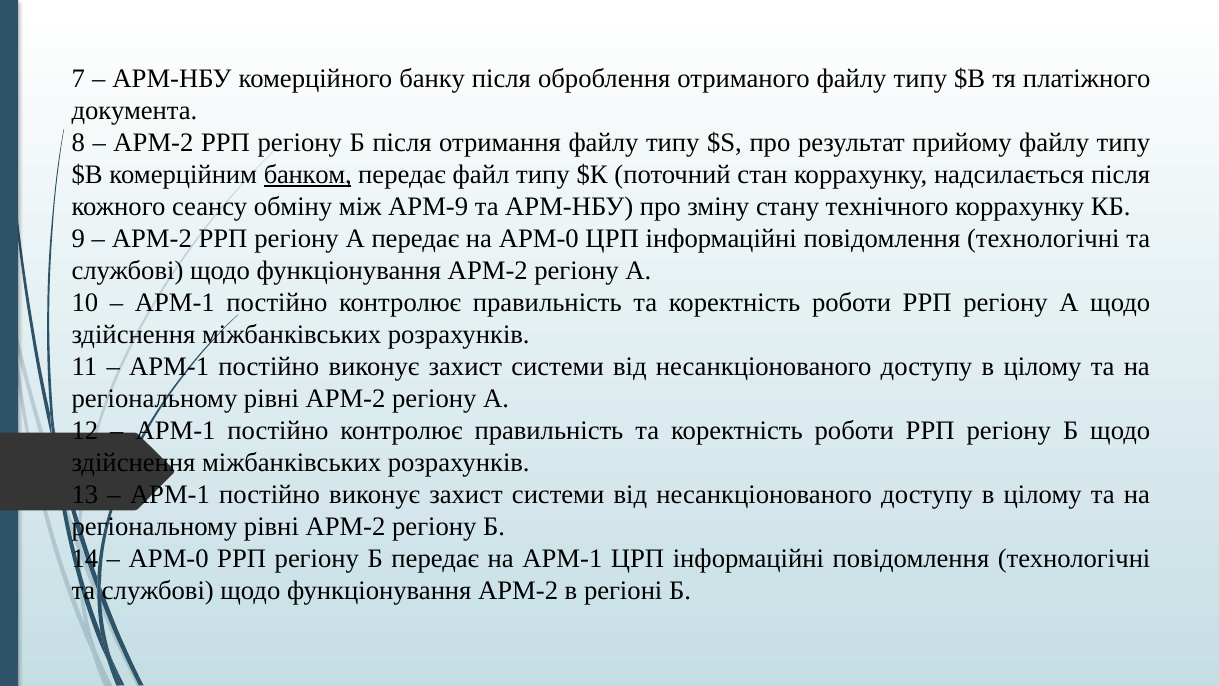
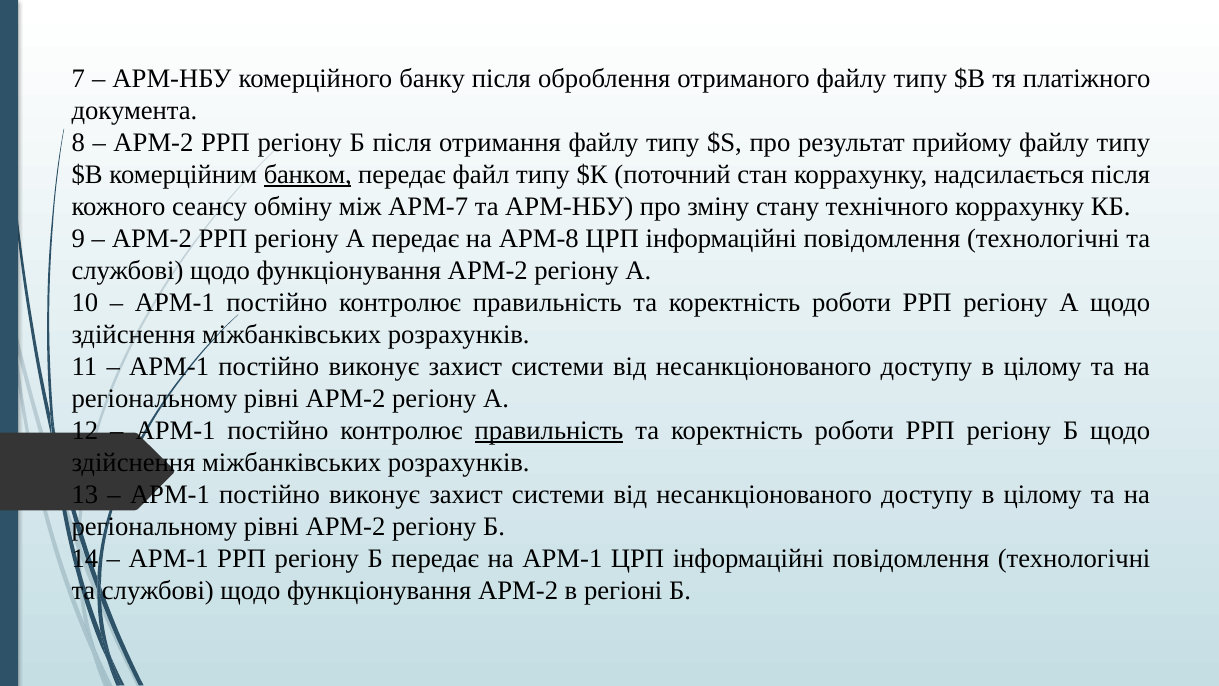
АРМ-9: АРМ-9 -> АРМ-7
на АРМ-0: АРМ-0 -> АРМ-8
правильність at (549, 431) underline: none -> present
АРМ-0 at (169, 559): АРМ-0 -> АРМ-1
